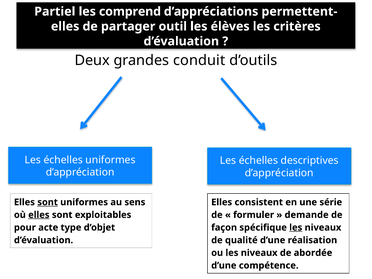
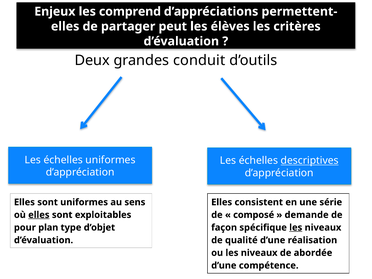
Partiel: Partiel -> Enjeux
outil: outil -> peut
descriptives underline: none -> present
sont at (48, 202) underline: present -> none
formuler: formuler -> composé
acte: acte -> plan
